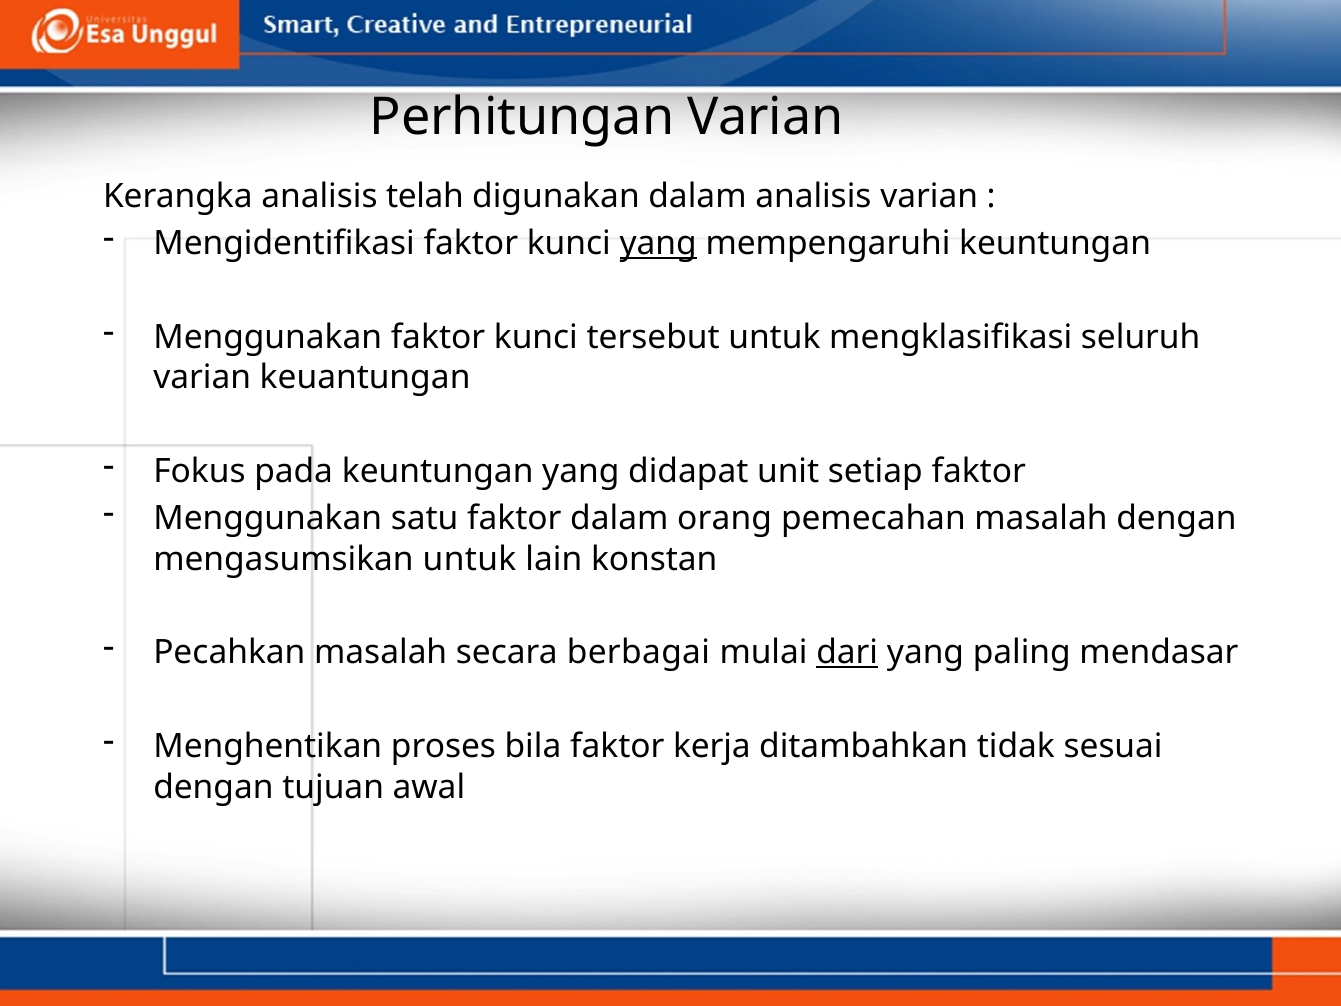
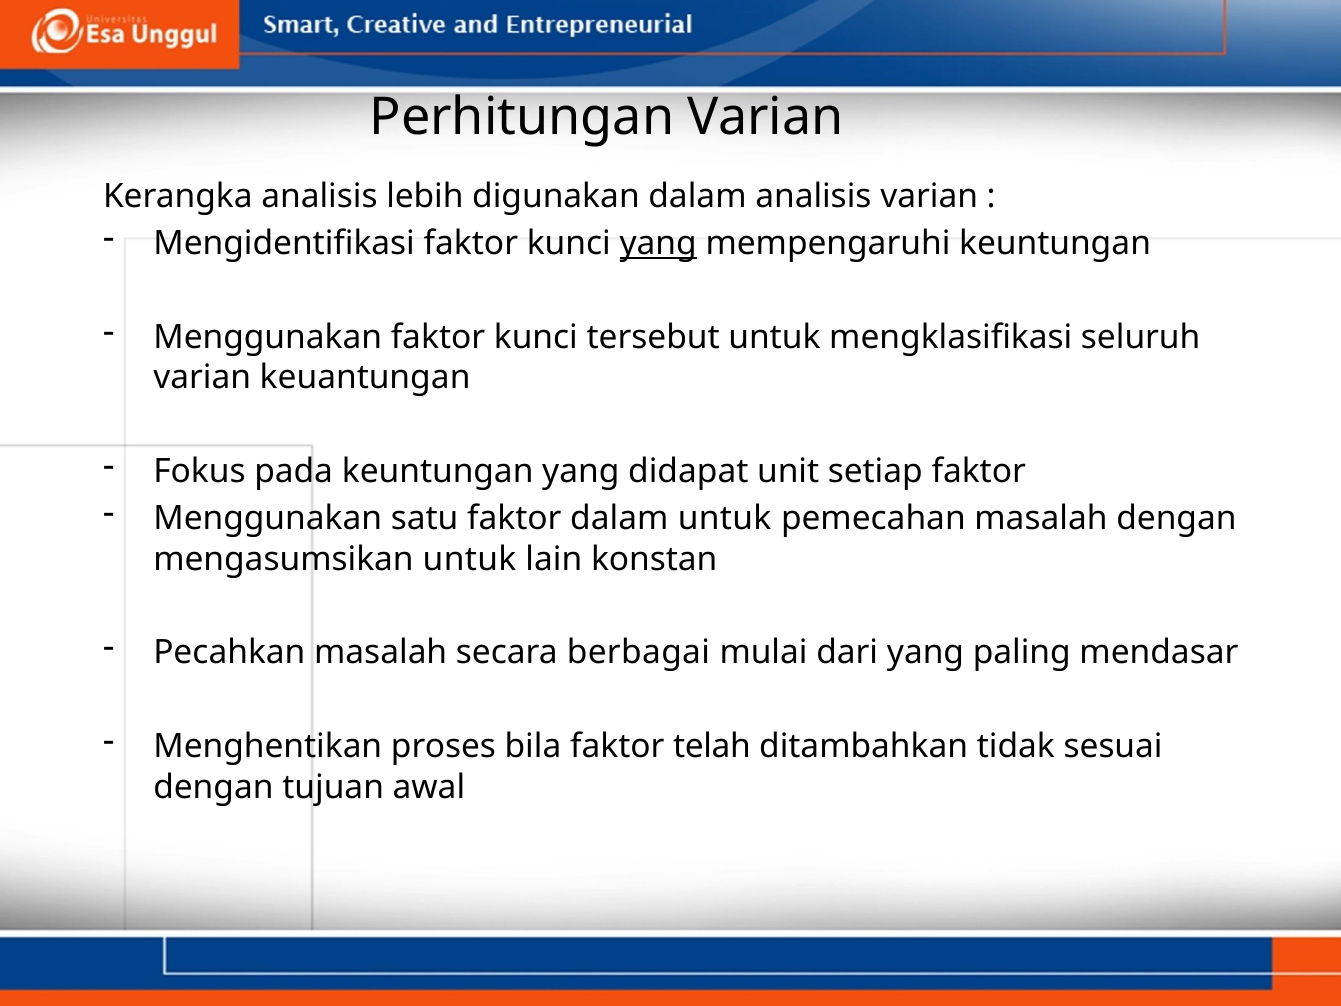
telah: telah -> lebih
dalam orang: orang -> untuk
dari underline: present -> none
kerja: kerja -> telah
